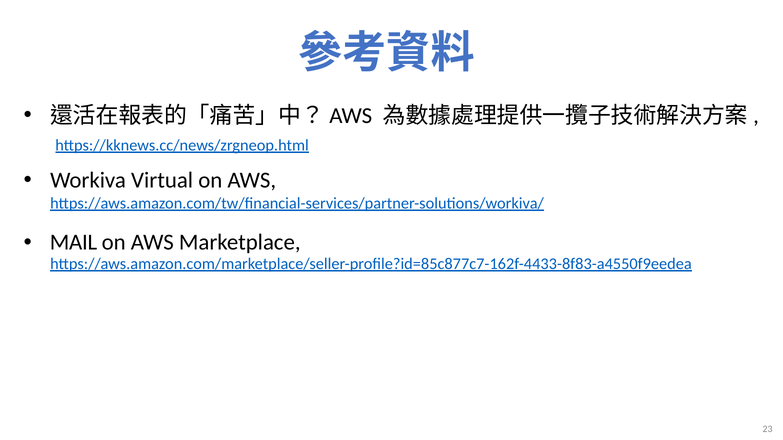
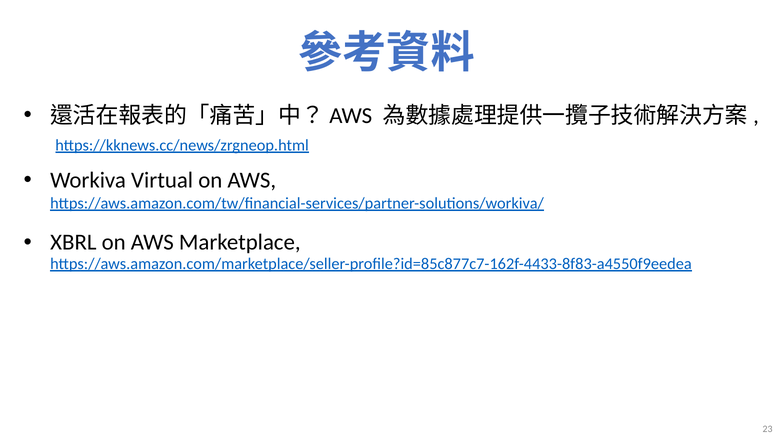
MAIL: MAIL -> XBRL
